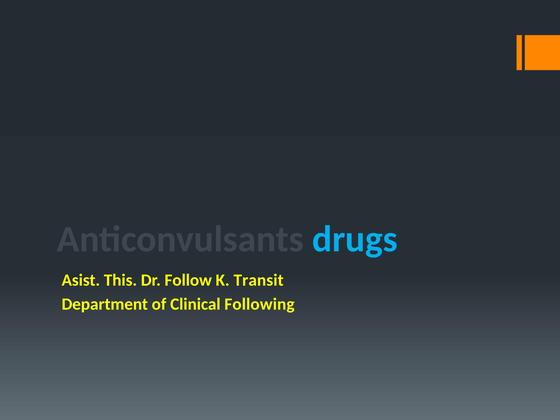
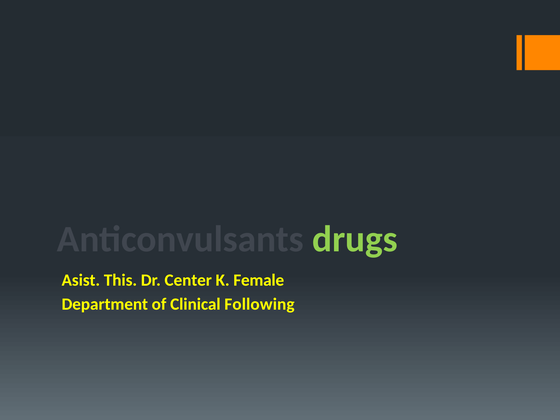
drugs colour: light blue -> light green
Follow: Follow -> Center
Transit: Transit -> Female
